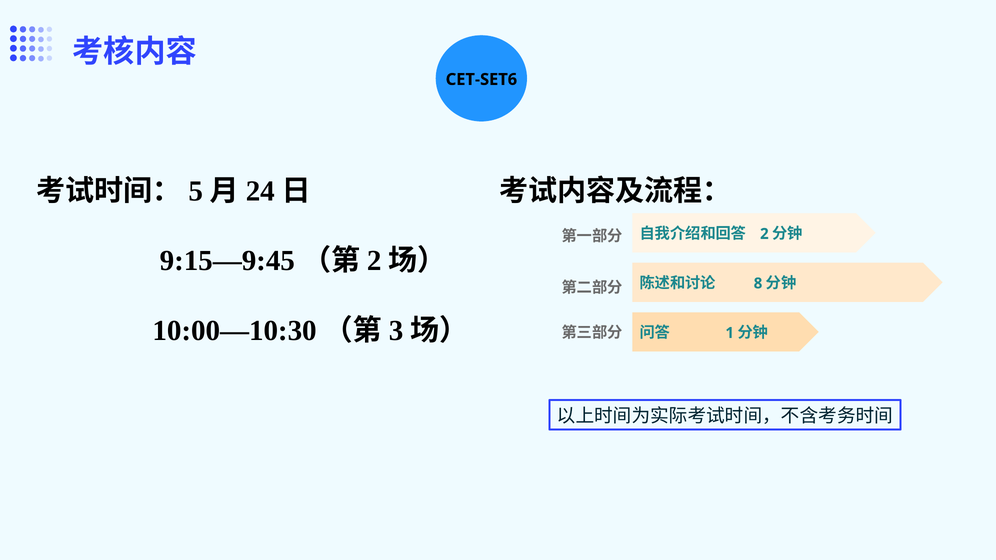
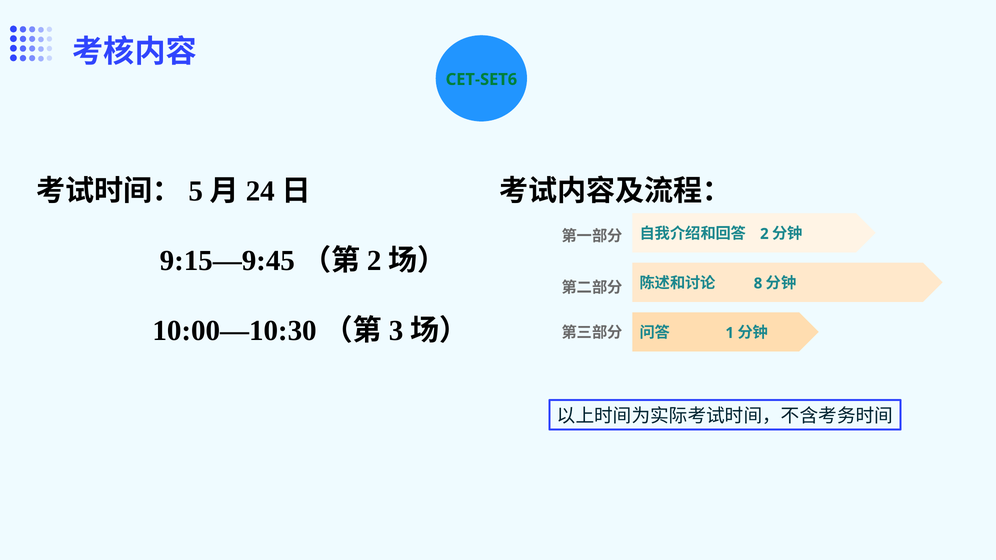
CET-SET6 colour: black -> green
